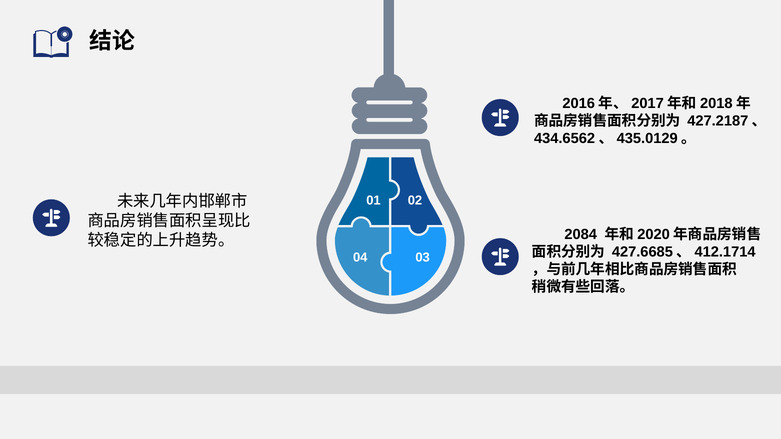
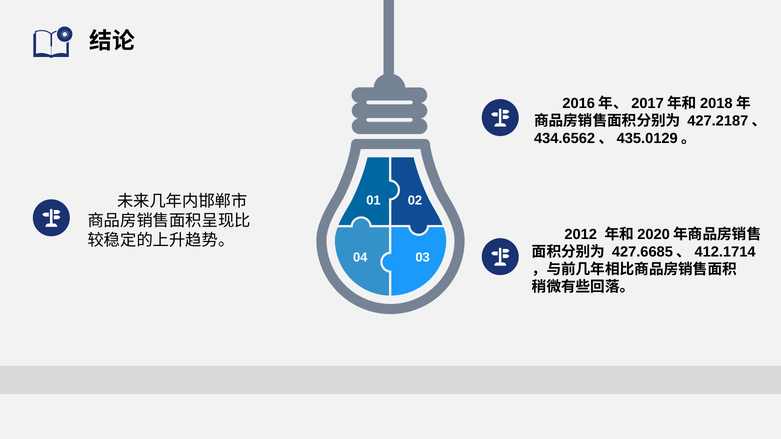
2084: 2084 -> 2012
